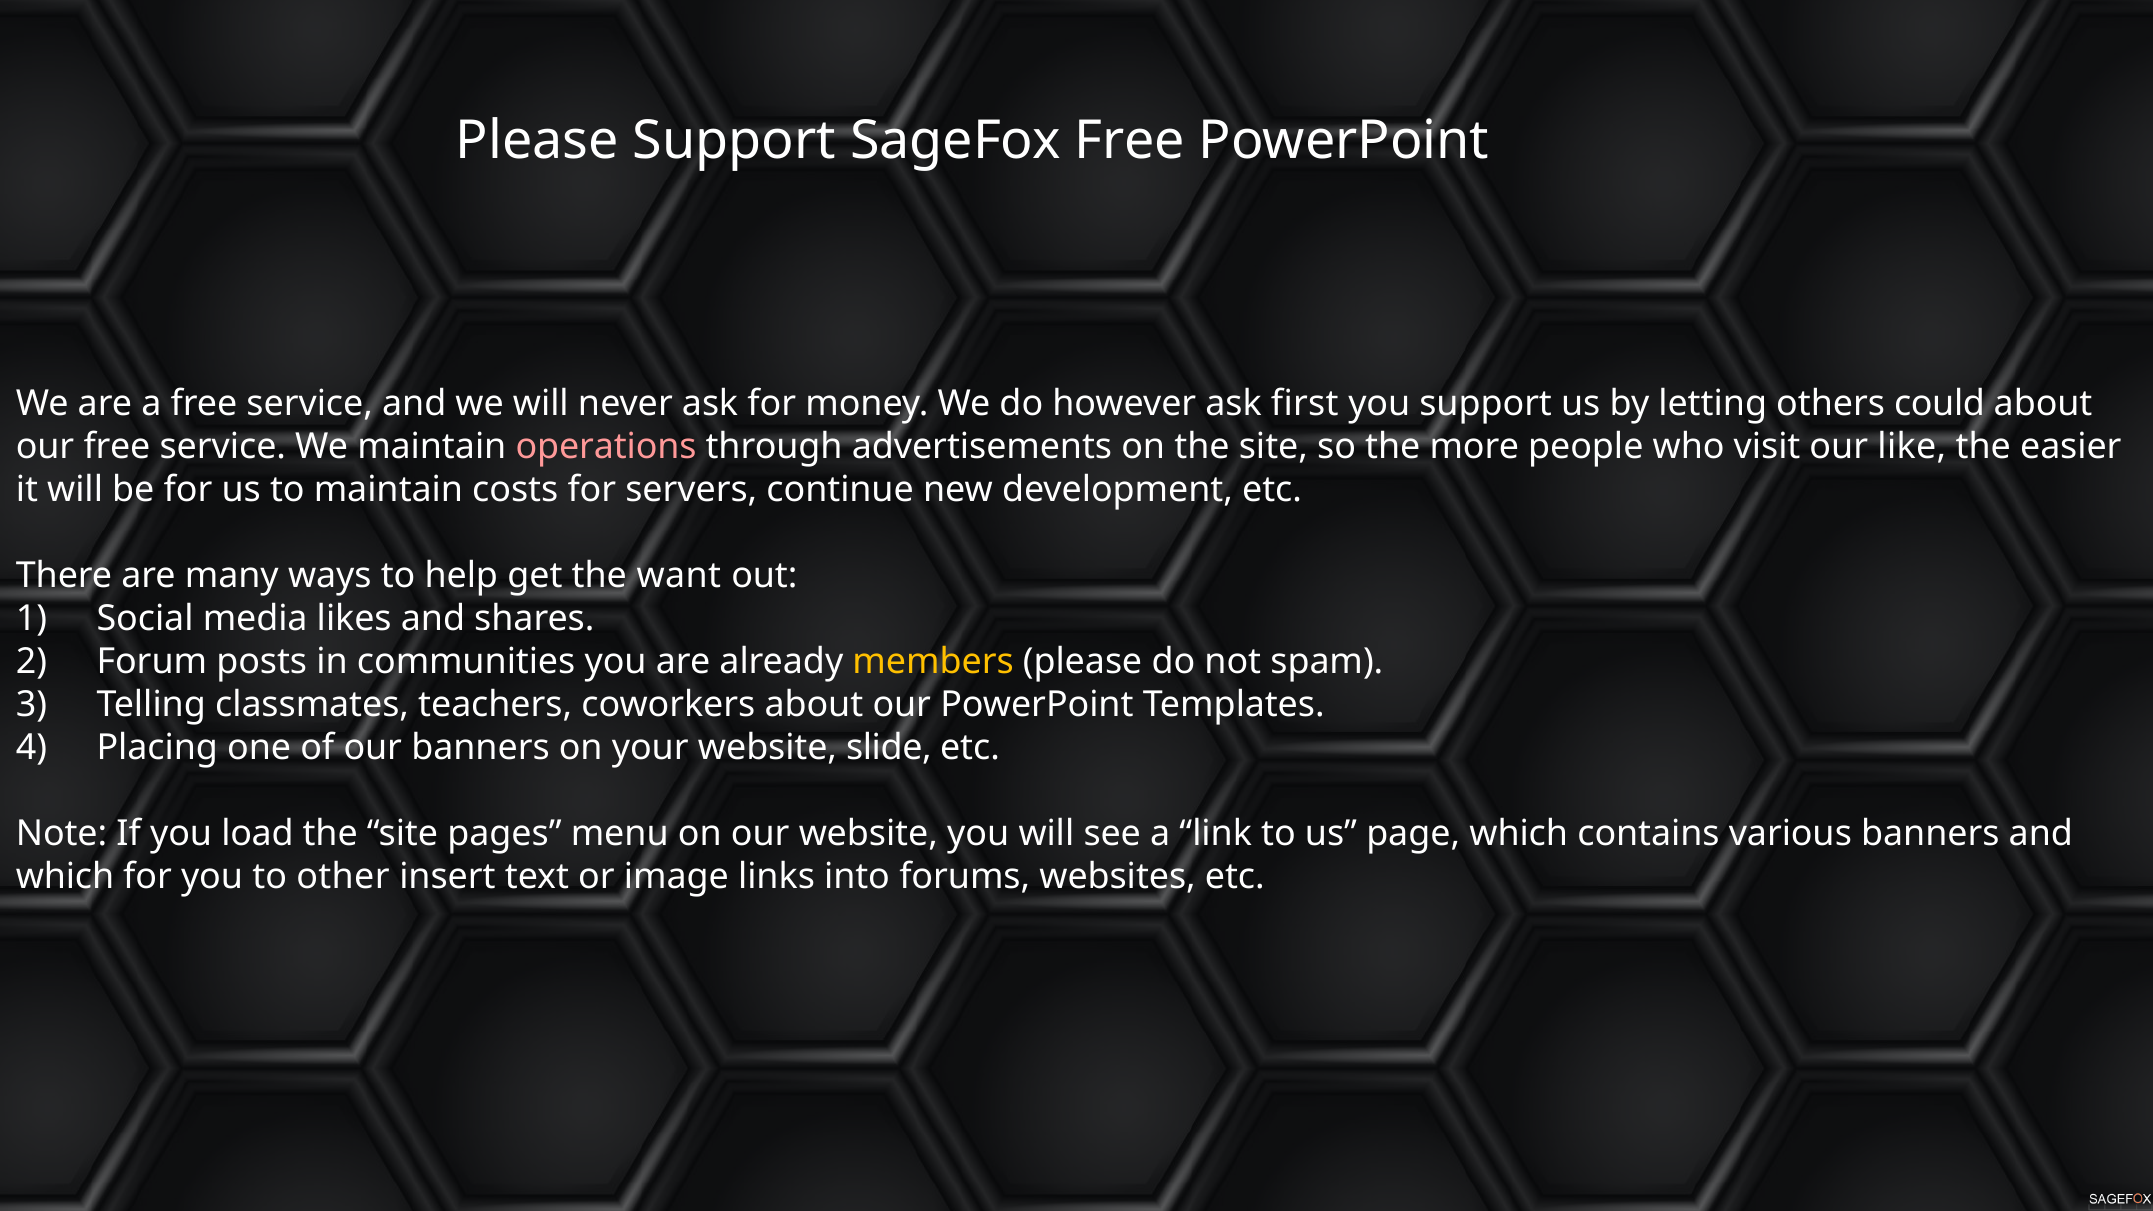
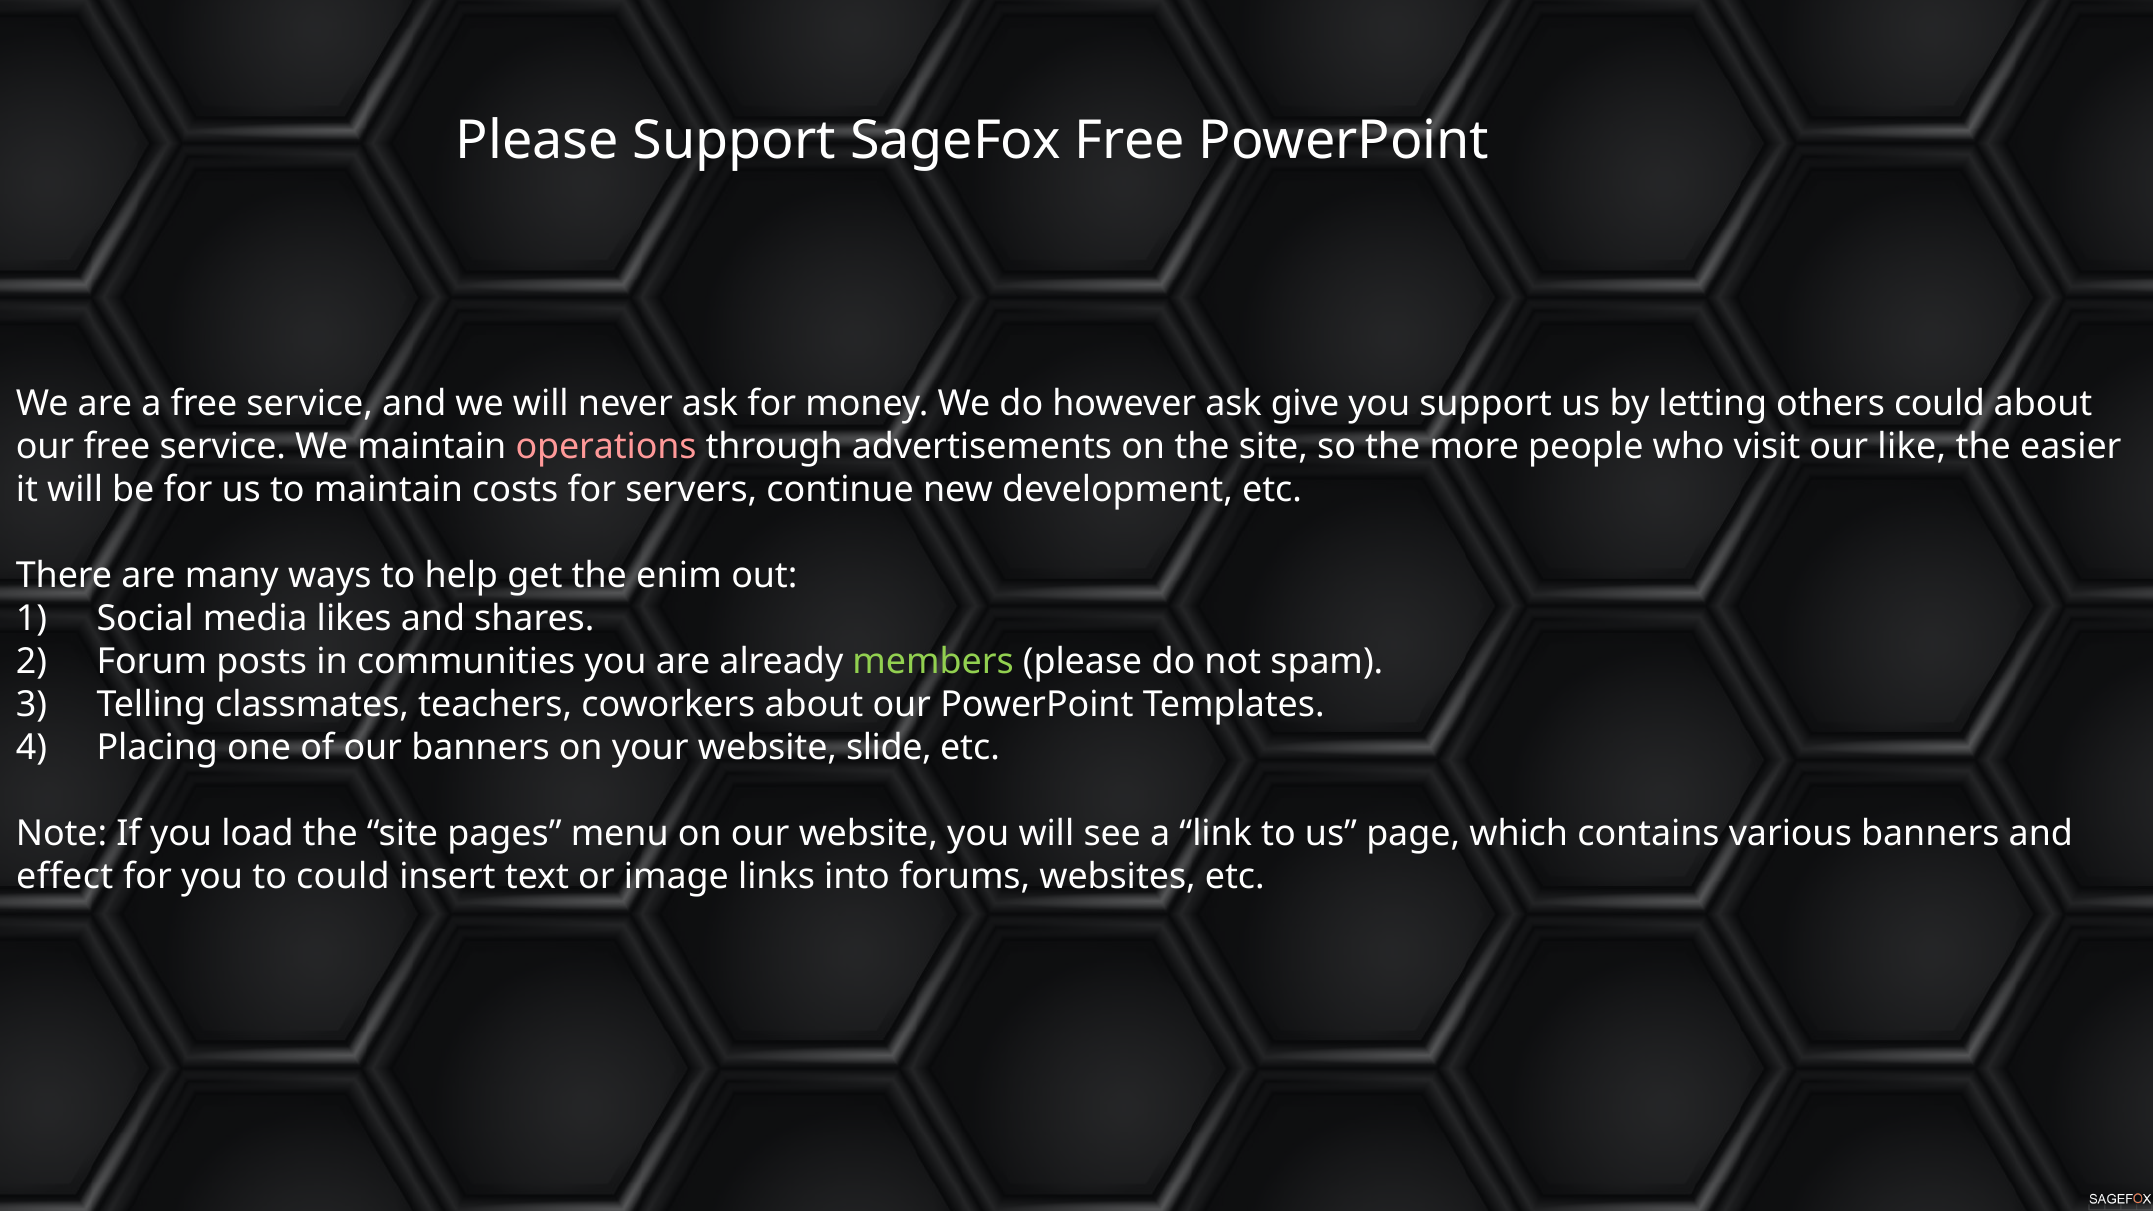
first: first -> give
want: want -> enim
members colour: yellow -> light green
which at (65, 877): which -> effect
to other: other -> could
